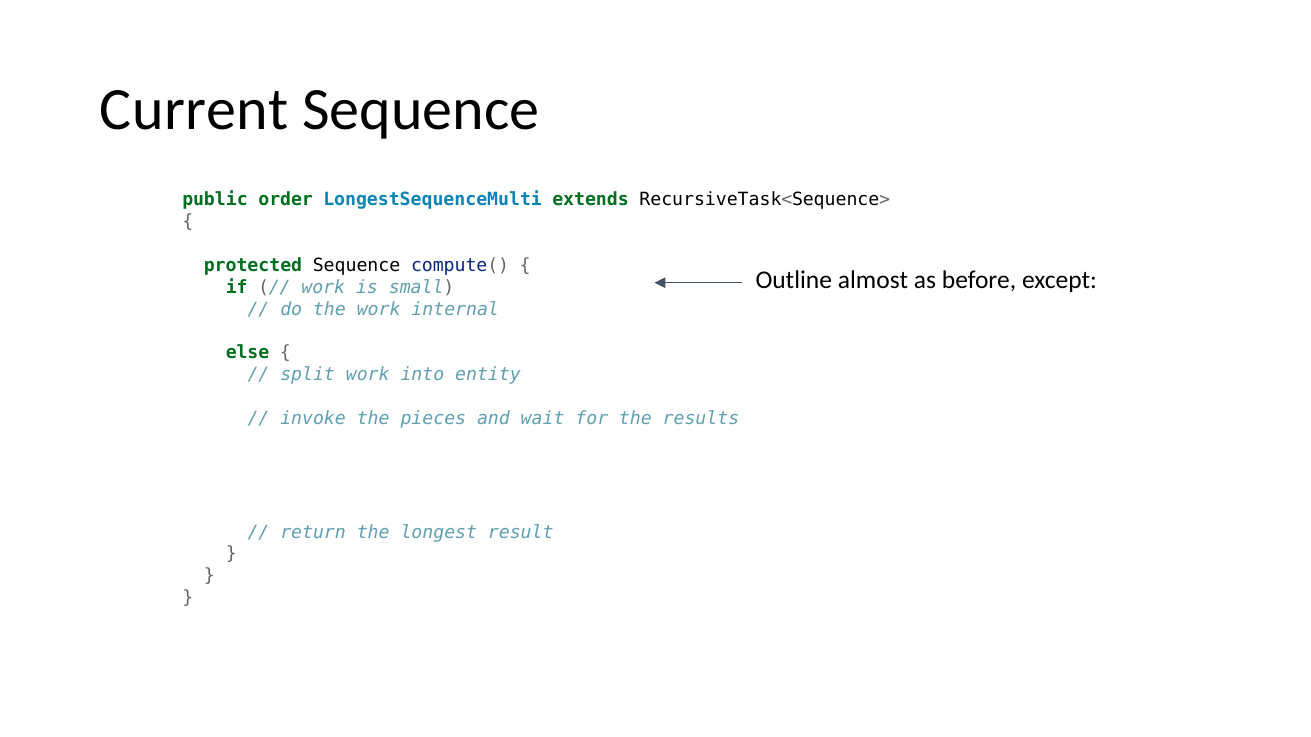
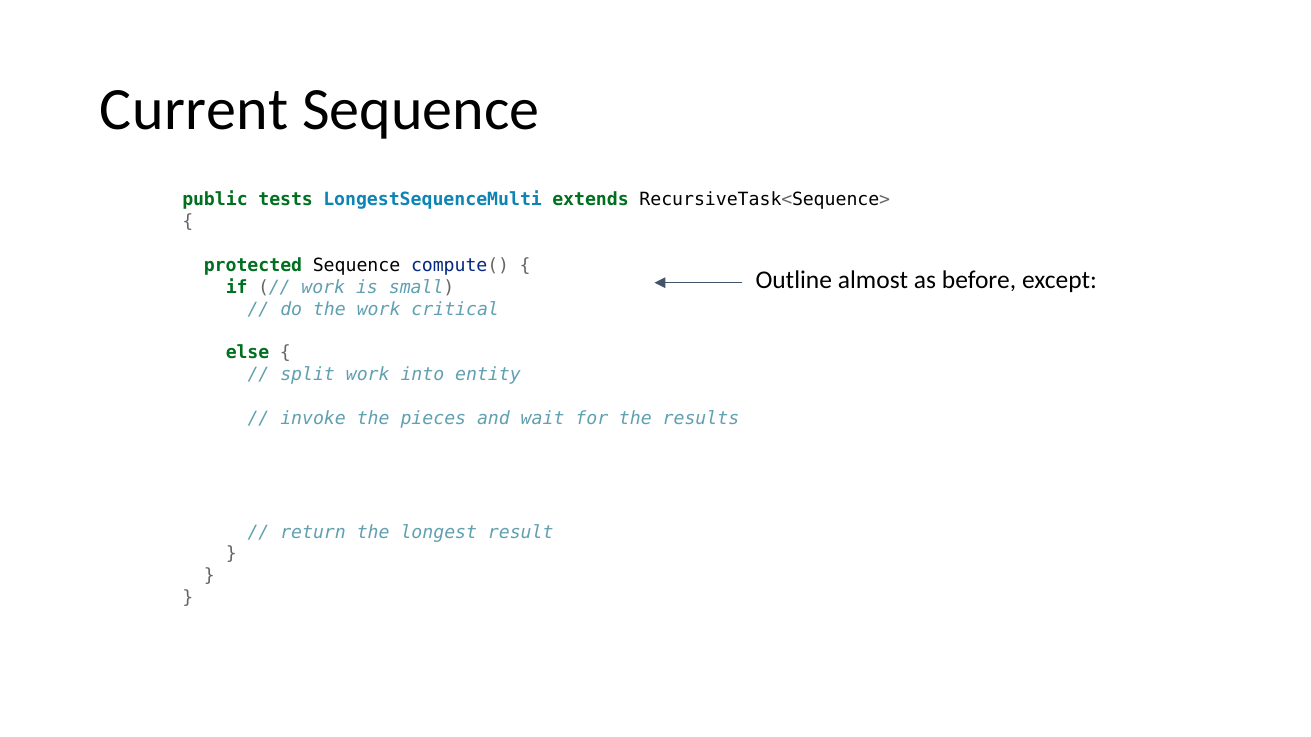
order: order -> tests
internal: internal -> critical
